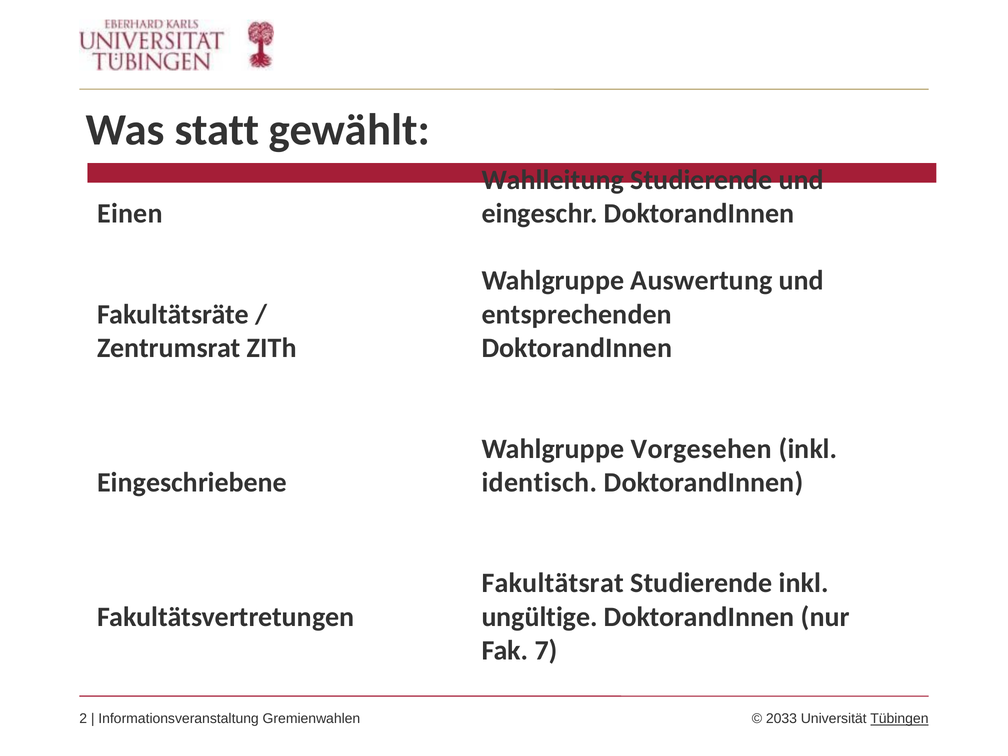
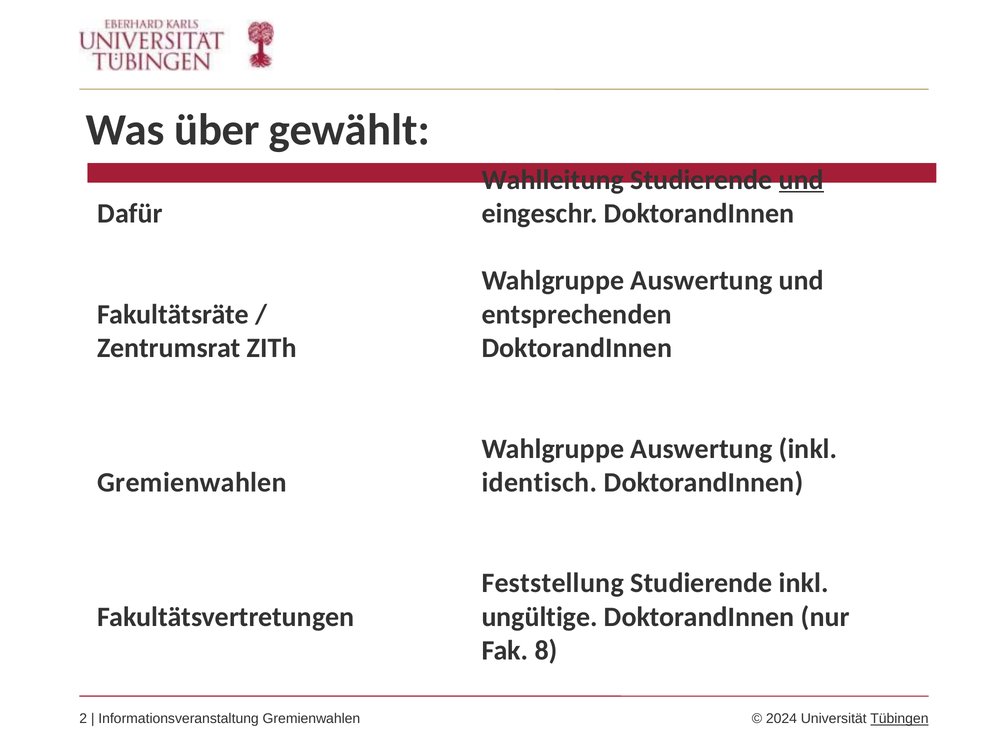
statt: statt -> über
und at (801, 180) underline: none -> present
Einen: Einen -> Dafür
Vorgesehen at (701, 449): Vorgesehen -> Auswertung
Eingeschriebene at (192, 482): Eingeschriebene -> Gremienwahlen
Fakultätsrat: Fakultätsrat -> Feststellung
7: 7 -> 8
2033: 2033 -> 2024
